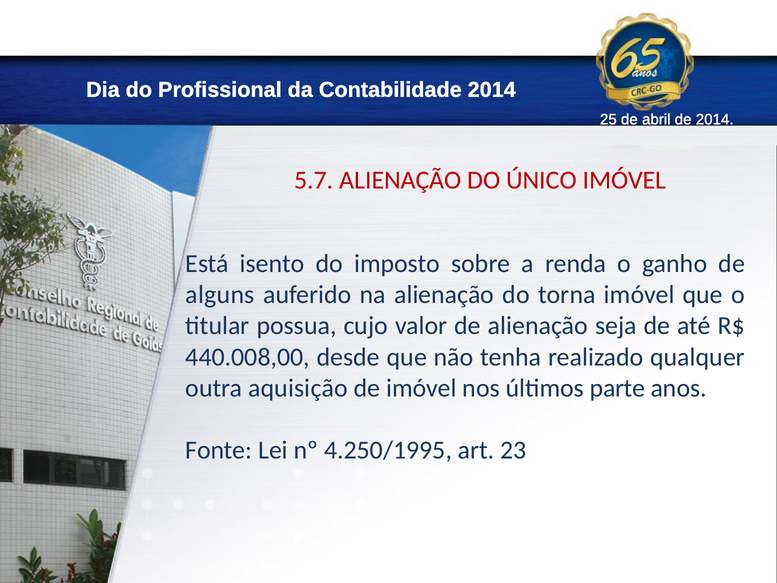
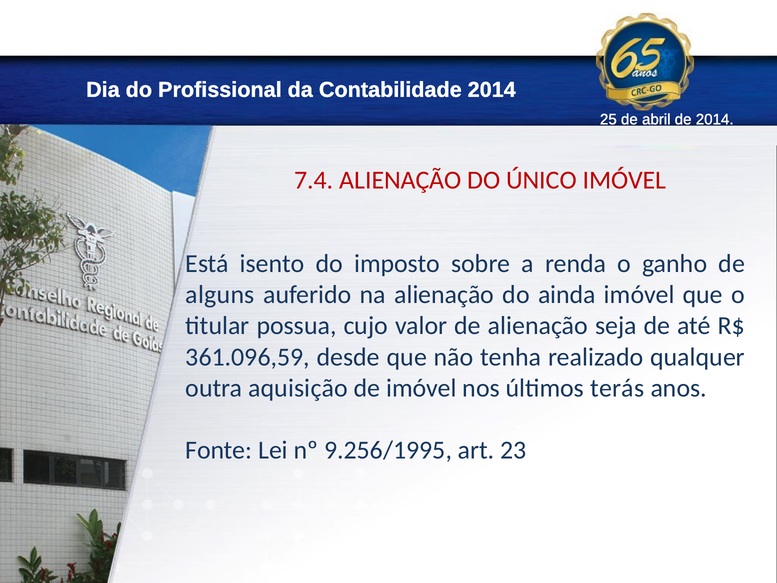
5.7: 5.7 -> 7.4
torna: torna -> ainda
440.008,00: 440.008,00 -> 361.096,59
parte: parte -> terás
4.250/1995: 4.250/1995 -> 9.256/1995
